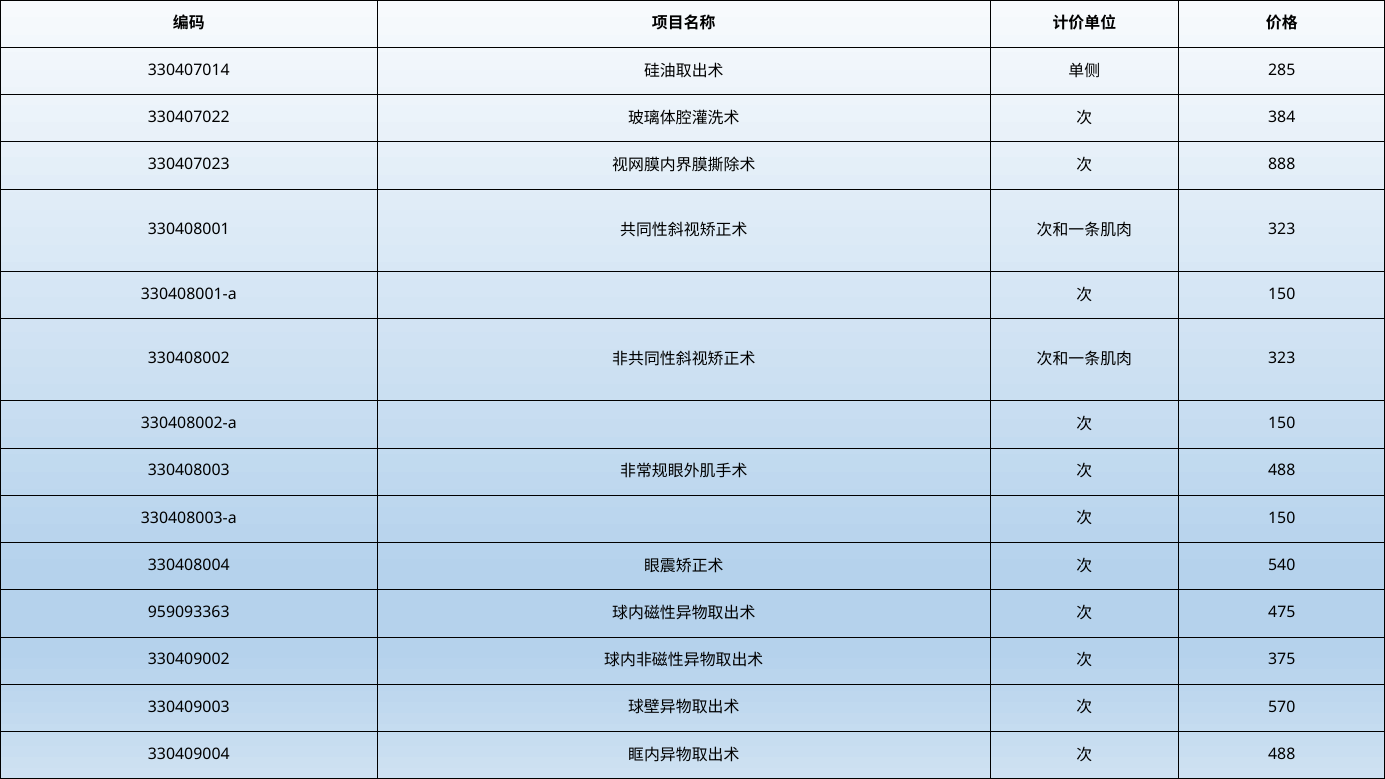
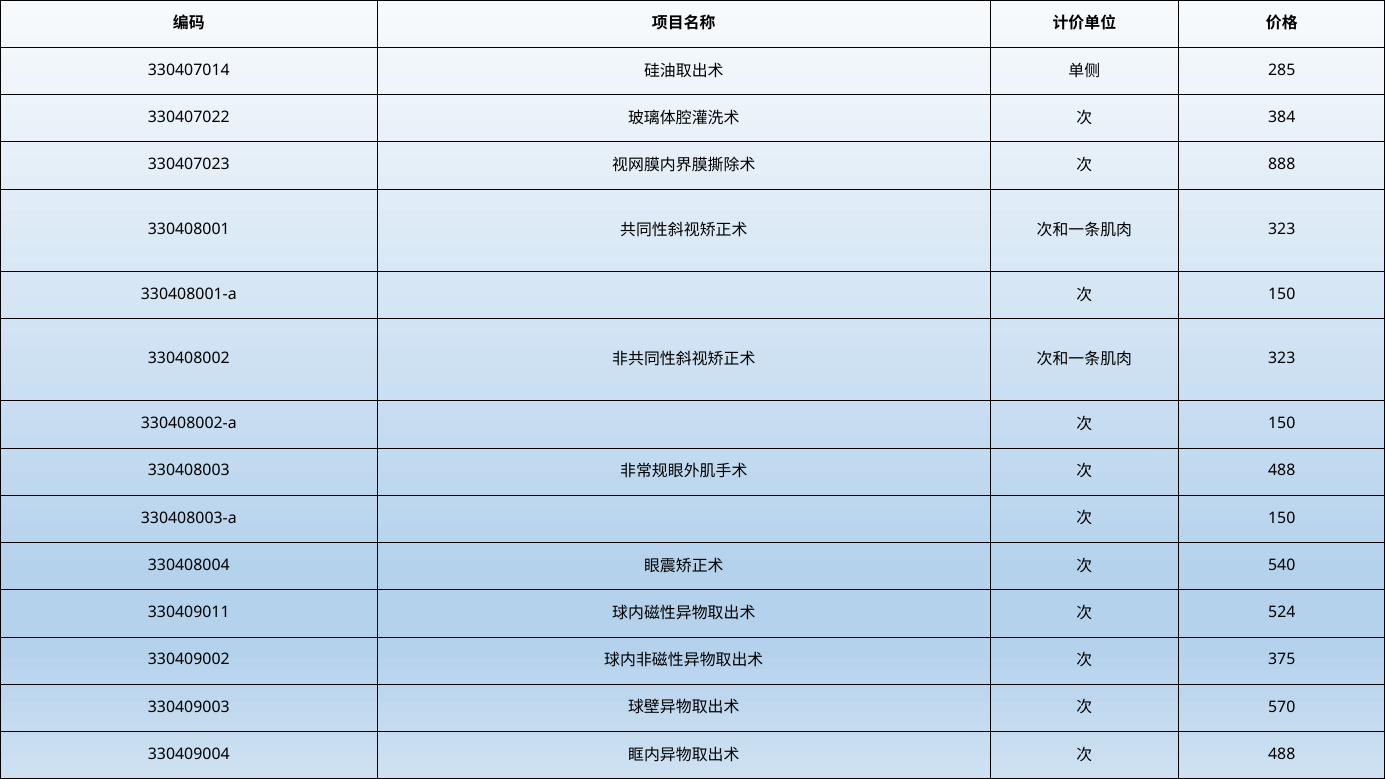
959093363: 959093363 -> 330409011
475: 475 -> 524
